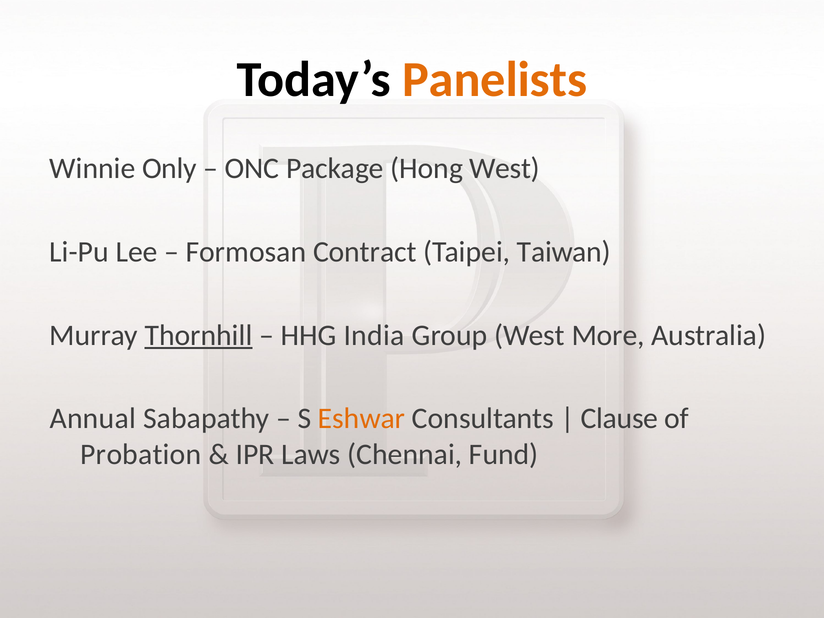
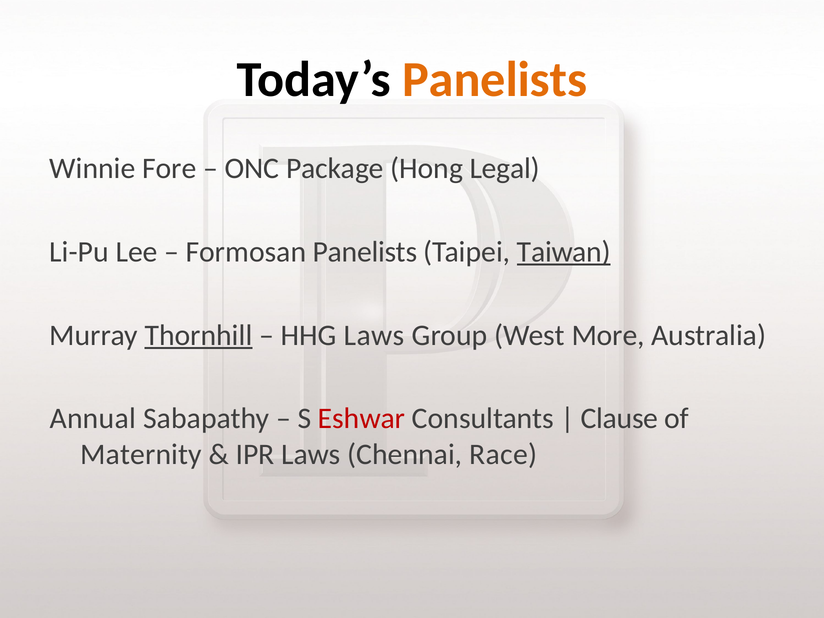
Only: Only -> Fore
Hong West: West -> Legal
Formosan Contract: Contract -> Panelists
Taiwan underline: none -> present
HHG India: India -> Laws
Eshwar colour: orange -> red
Probation: Probation -> Maternity
Fund: Fund -> Race
